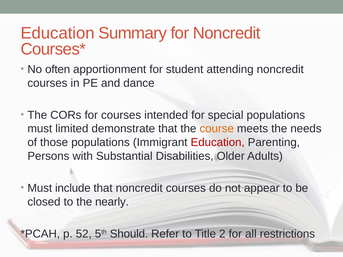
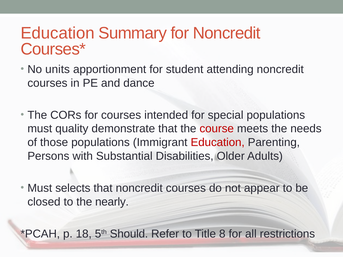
often: often -> units
limited: limited -> quality
course colour: orange -> red
include: include -> selects
52: 52 -> 18
2: 2 -> 8
